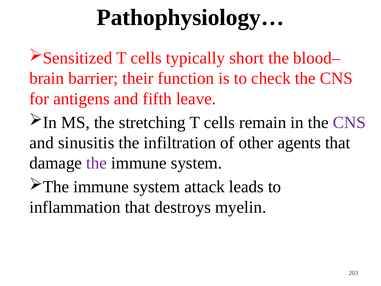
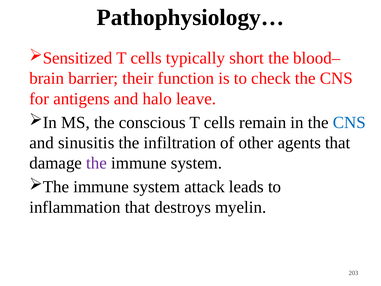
fifth: fifth -> halo
stretching: stretching -> conscious
CNS at (349, 122) colour: purple -> blue
